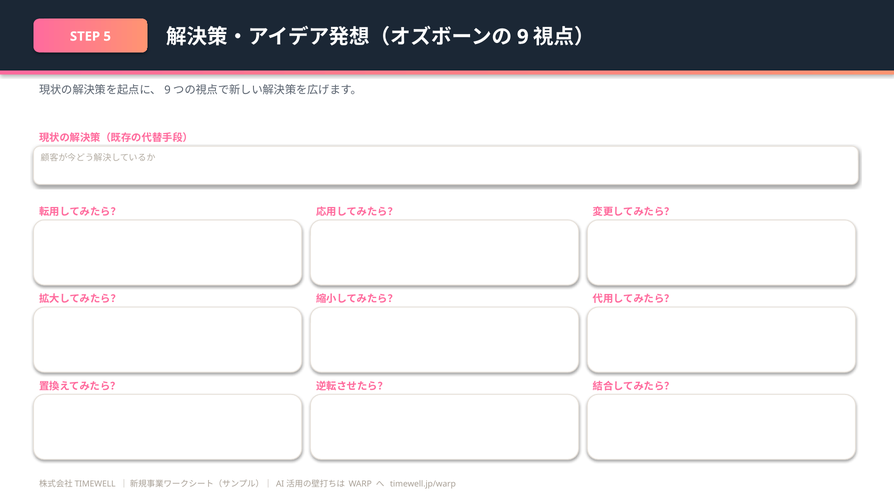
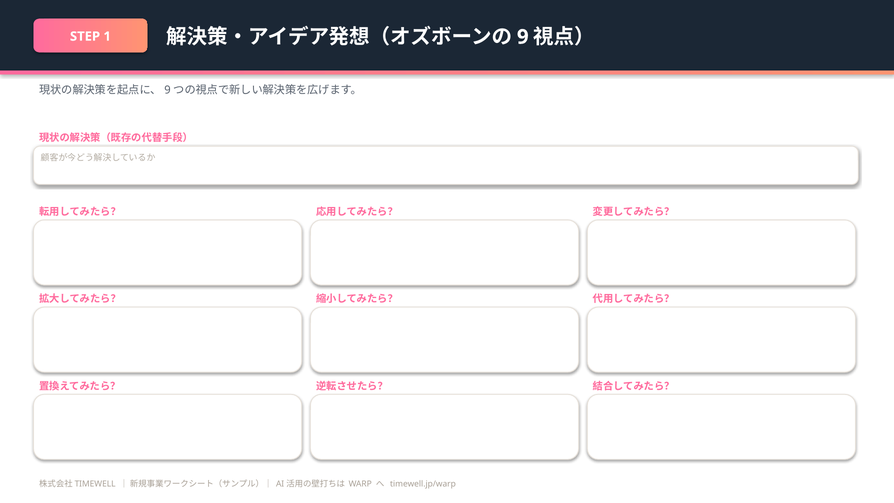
5: 5 -> 1
